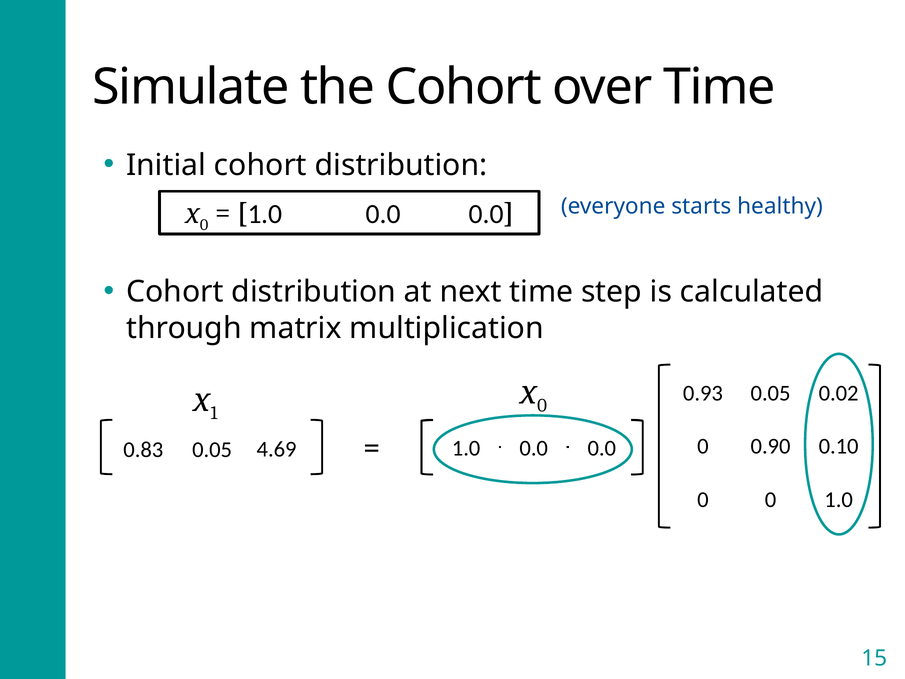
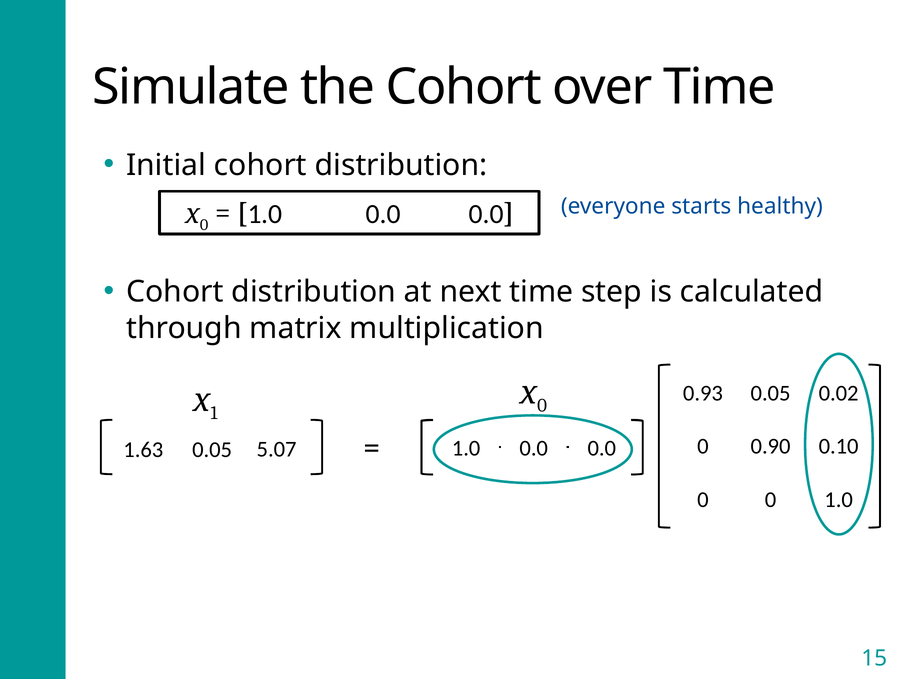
0.83: 0.83 -> 1.63
4.69: 4.69 -> 5.07
